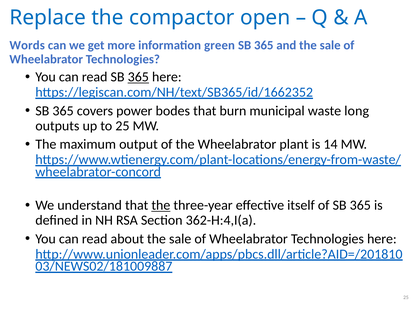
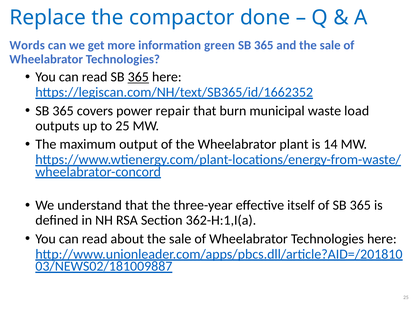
open: open -> done
bodes: bodes -> repair
long: long -> load
the at (161, 206) underline: present -> none
362-H:4,I(a: 362-H:4,I(a -> 362-H:1,I(a
